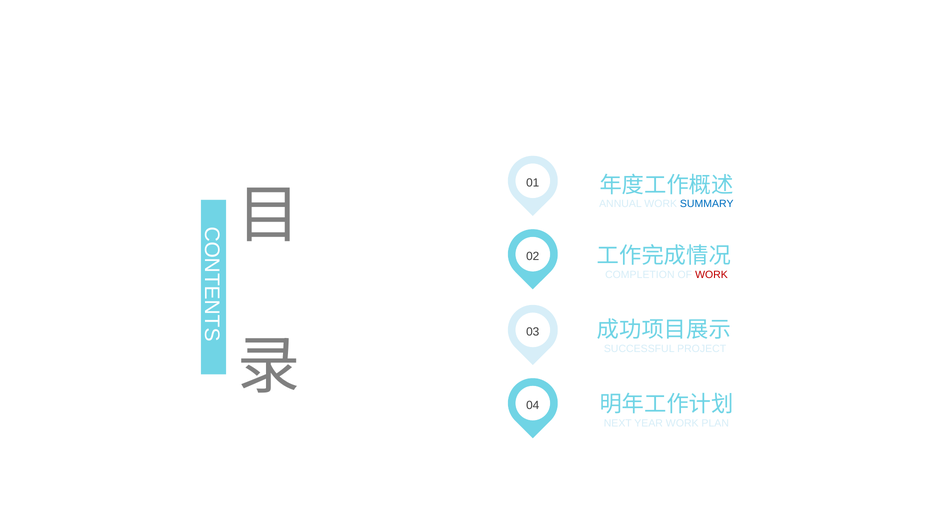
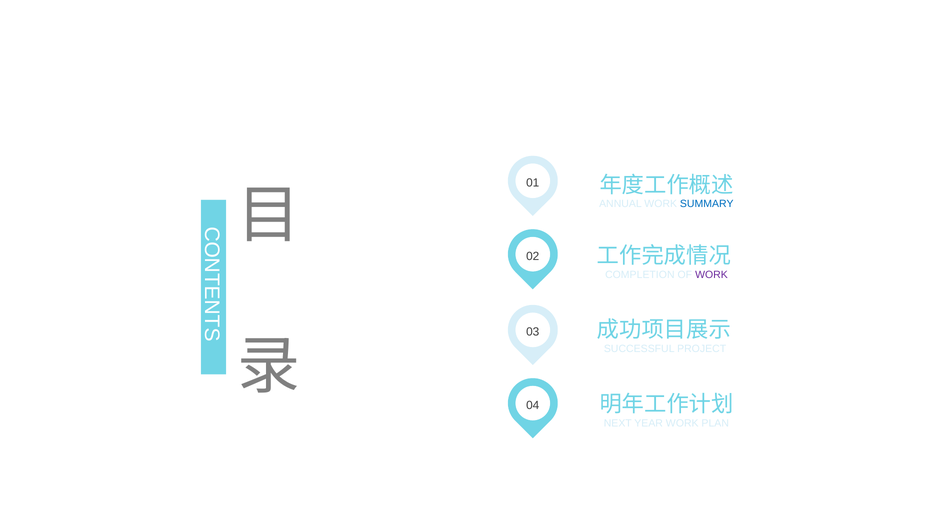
WORK at (711, 275) colour: red -> purple
